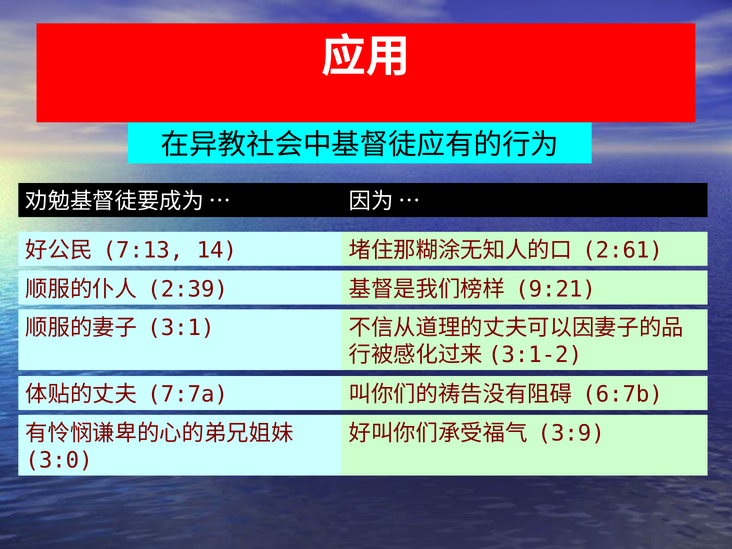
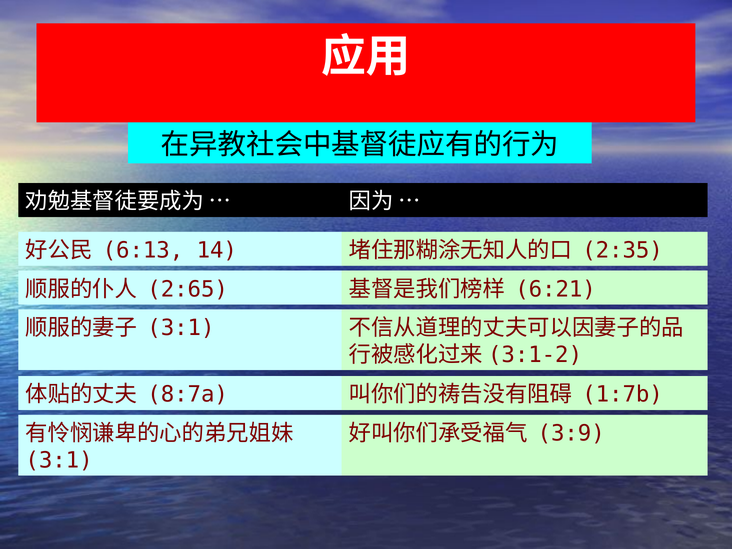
7:13: 7:13 -> 6:13
2:61: 2:61 -> 2:35
2:39: 2:39 -> 2:65
9:21: 9:21 -> 6:21
7:7a: 7:7a -> 8:7a
6:7b: 6:7b -> 1:7b
3:0 at (59, 460): 3:0 -> 3:1
